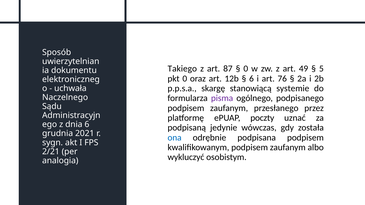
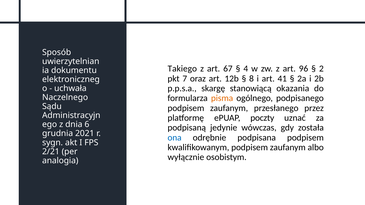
87: 87 -> 67
0 at (246, 69): 0 -> 4
49: 49 -> 96
5: 5 -> 2
pkt 0: 0 -> 7
6 at (251, 79): 6 -> 8
76: 76 -> 41
systemie: systemie -> okazania
pisma colour: purple -> orange
wykluczyć: wykluczyć -> wyłącznie
